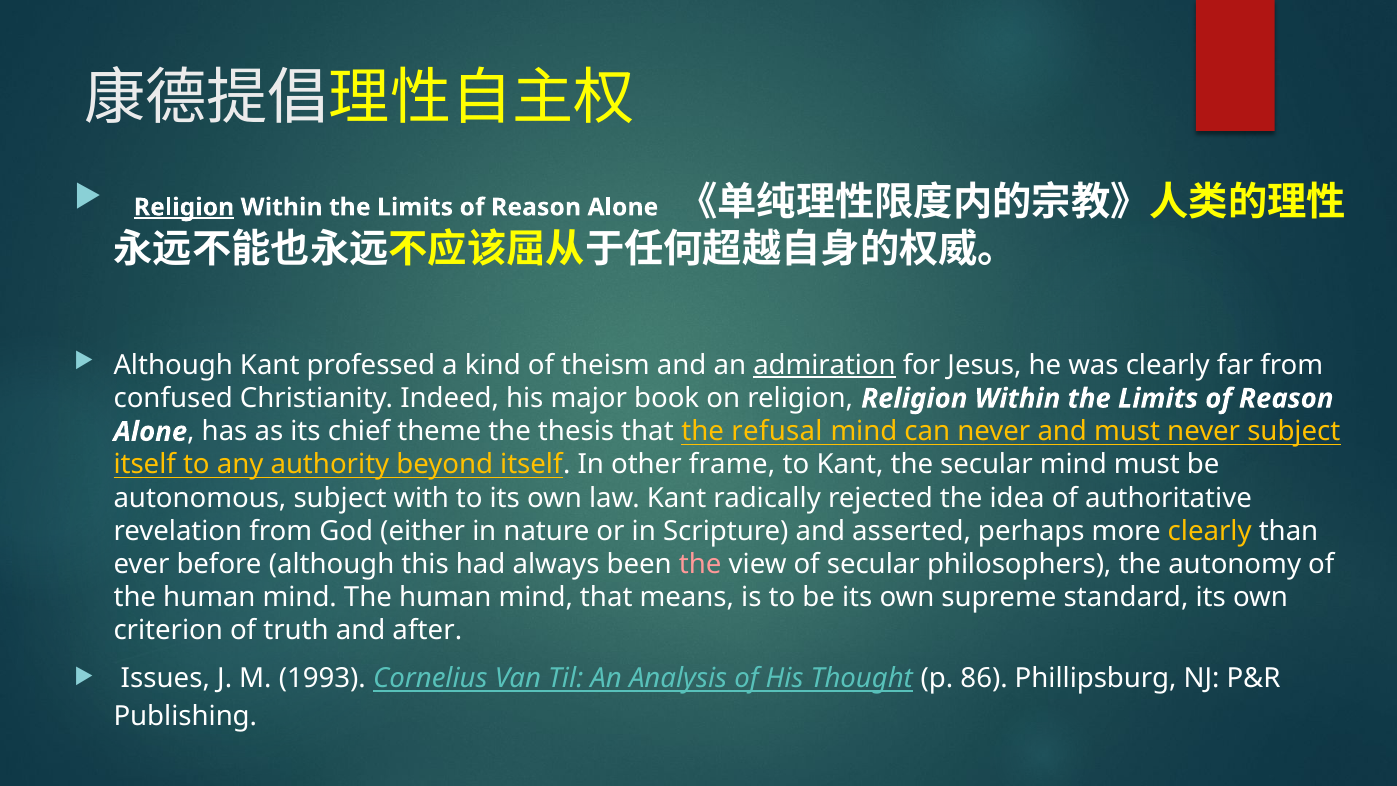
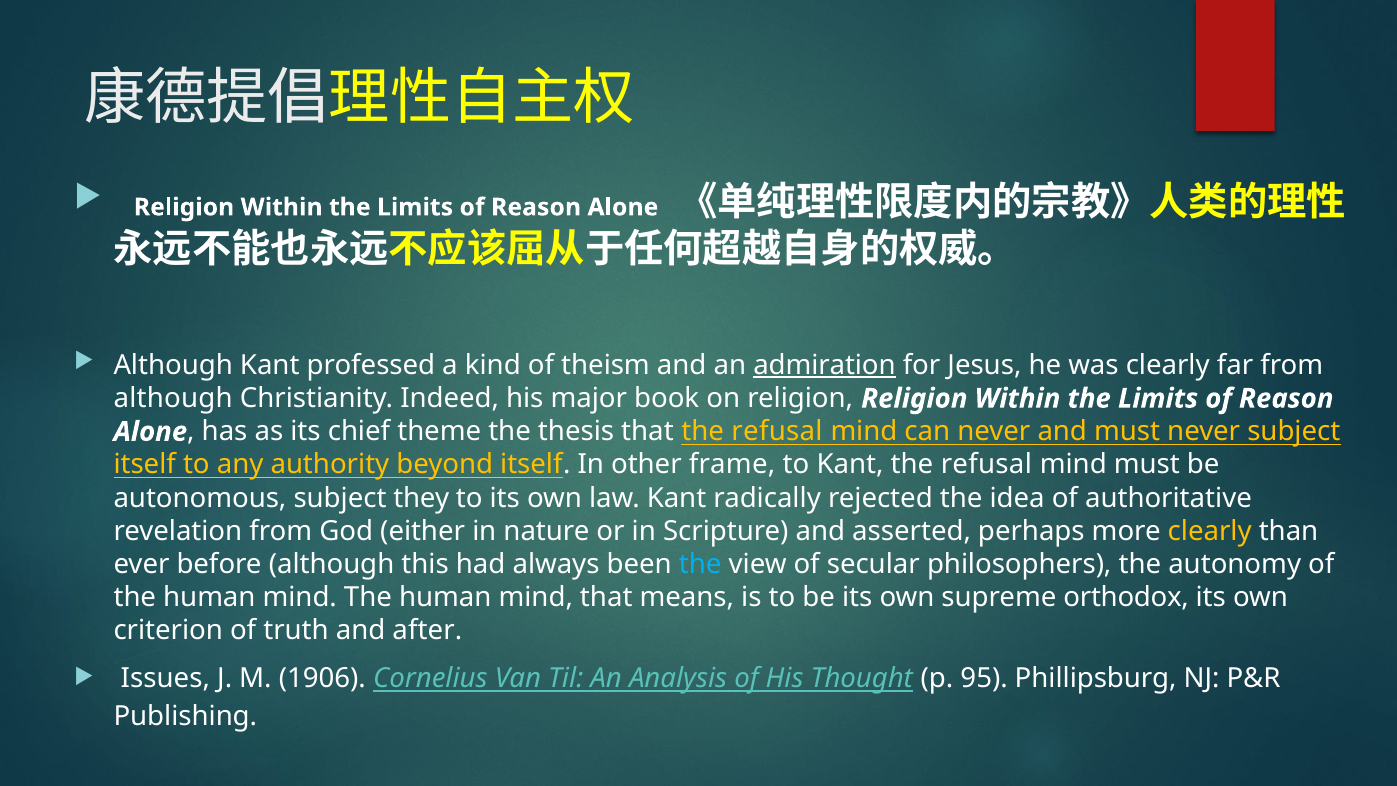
Religion at (184, 207) underline: present -> none
confused at (173, 398): confused -> although
Kant the secular: secular -> refusal
with: with -> they
the at (700, 564) colour: pink -> light blue
standard: standard -> orthodox
1993: 1993 -> 1906
86: 86 -> 95
